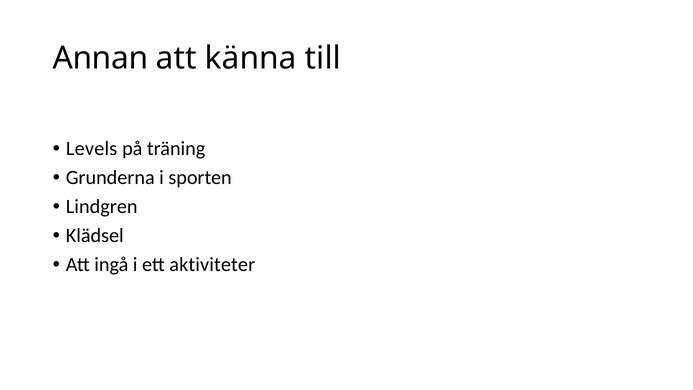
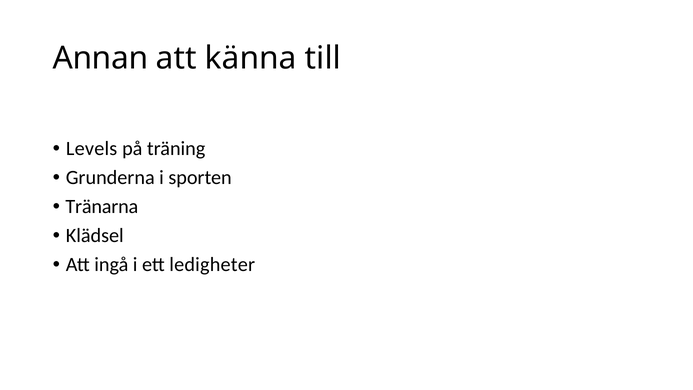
Lindgren: Lindgren -> Tränarna
aktiviteter: aktiviteter -> ledigheter
